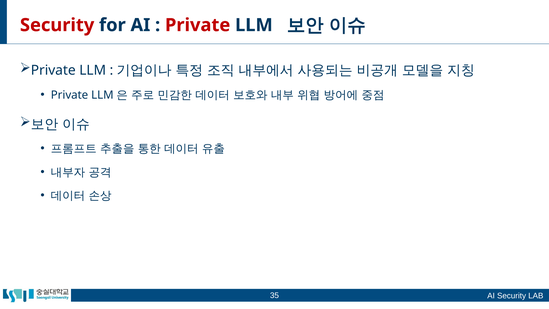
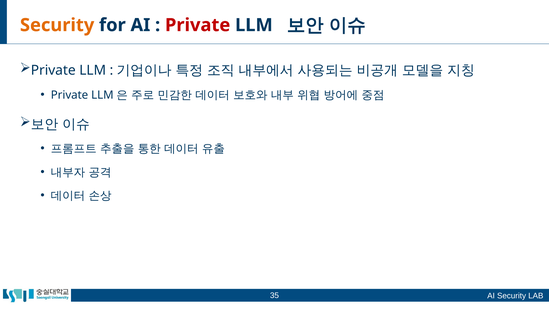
Security at (57, 25) colour: red -> orange
